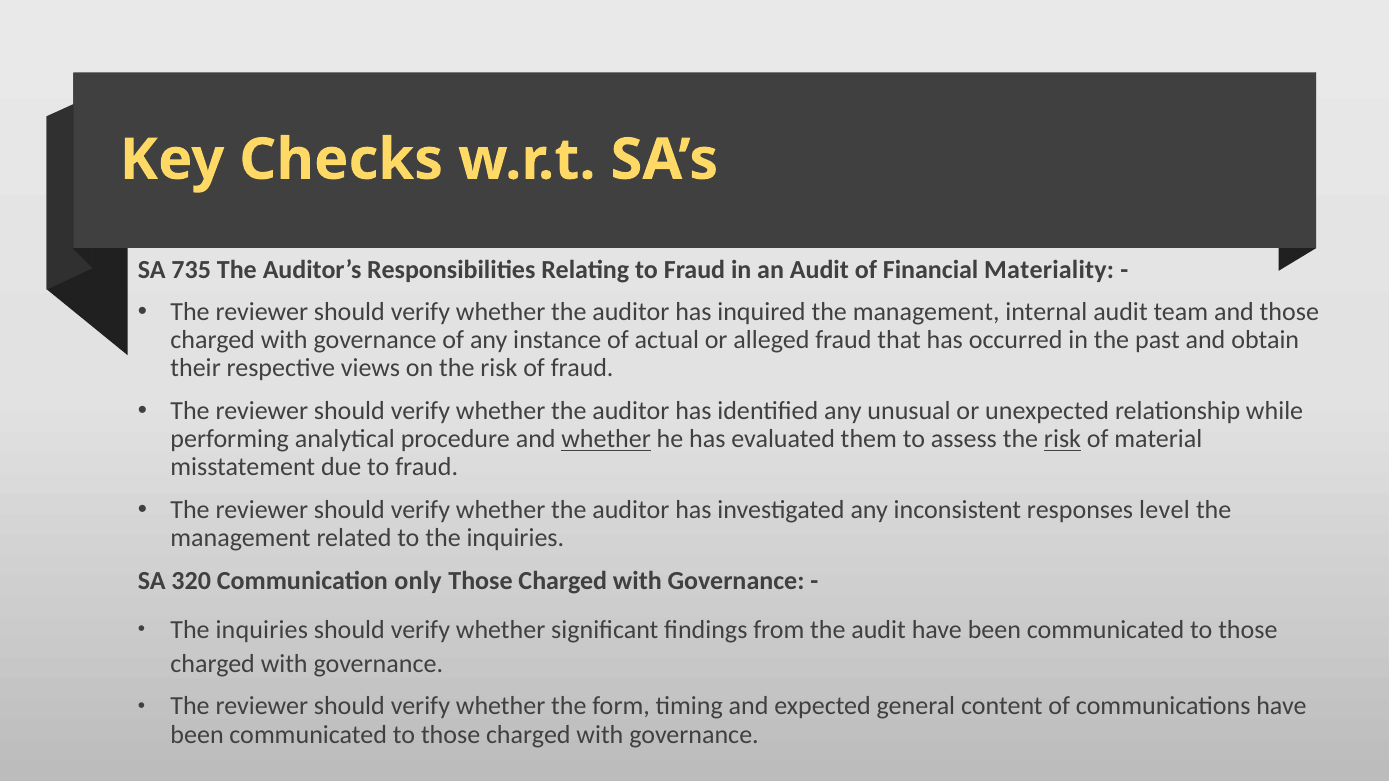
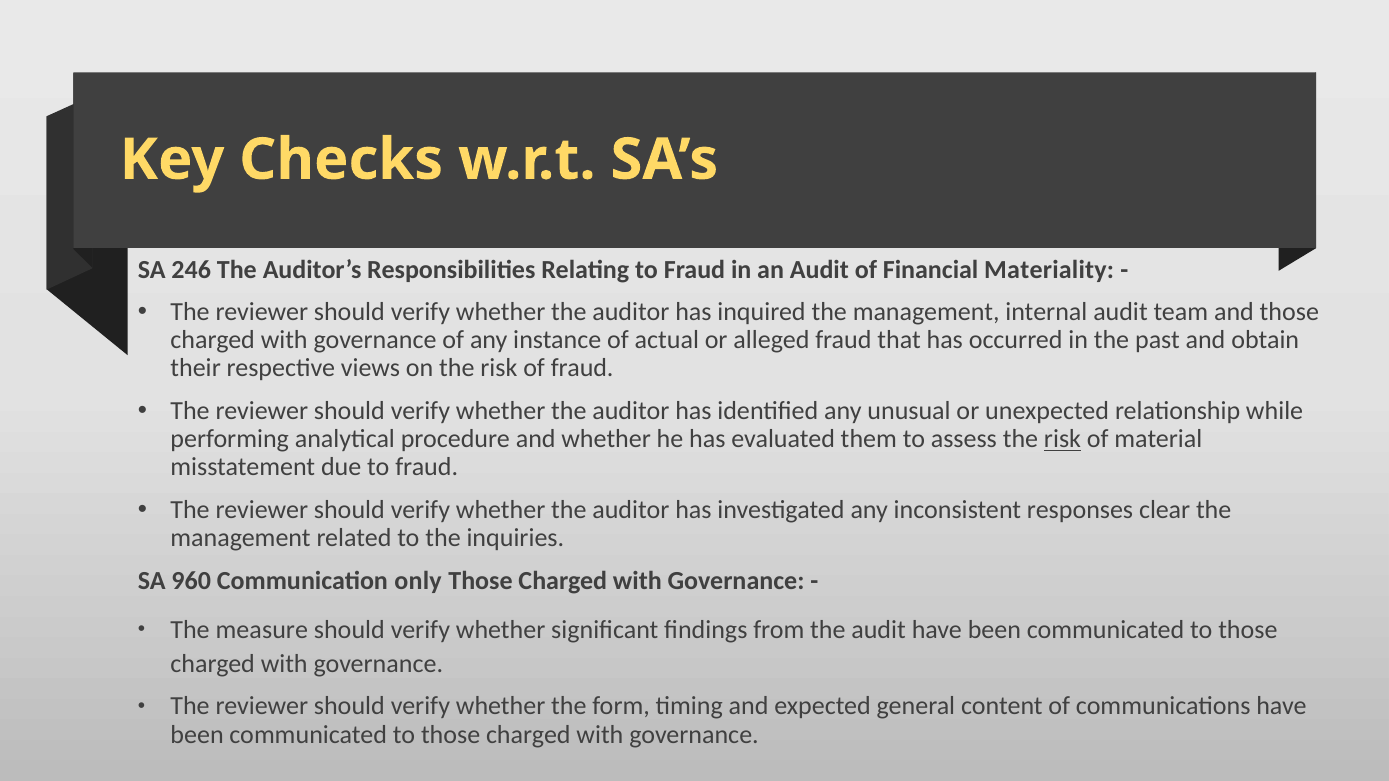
735: 735 -> 246
whether at (606, 439) underline: present -> none
level: level -> clear
320: 320 -> 960
inquiries at (262, 630): inquiries -> measure
